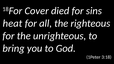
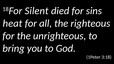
Cover: Cover -> Silent
